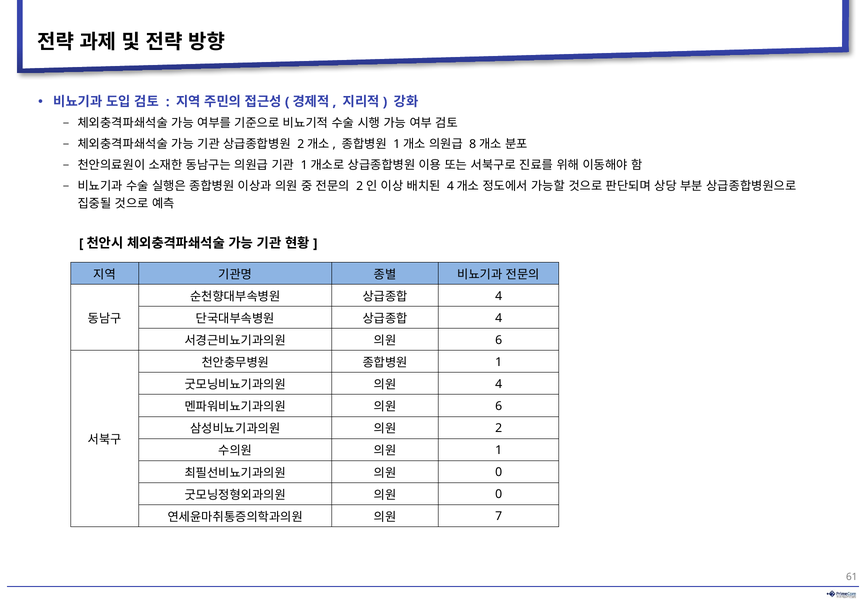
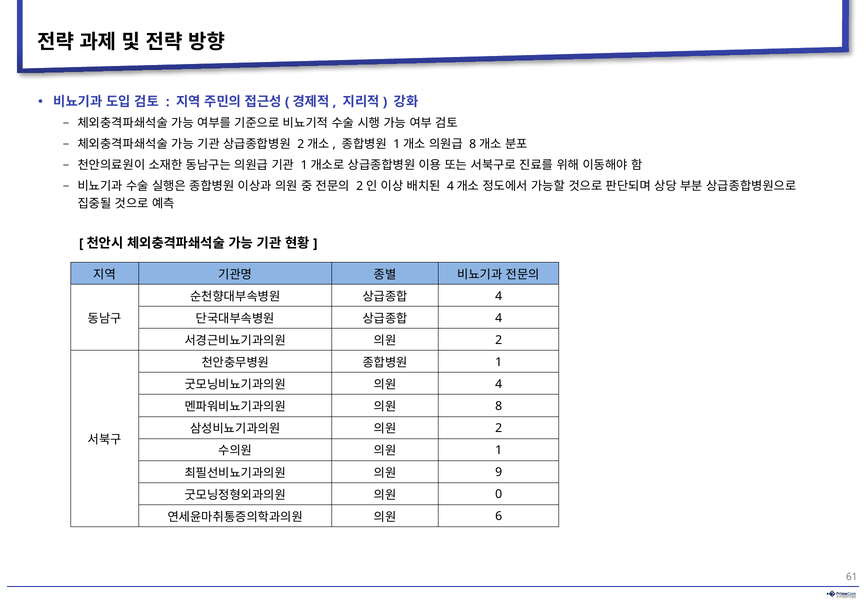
6 at (499, 340): 6 -> 2
6 at (499, 406): 6 -> 8
0 at (499, 472): 0 -> 9
7: 7 -> 6
